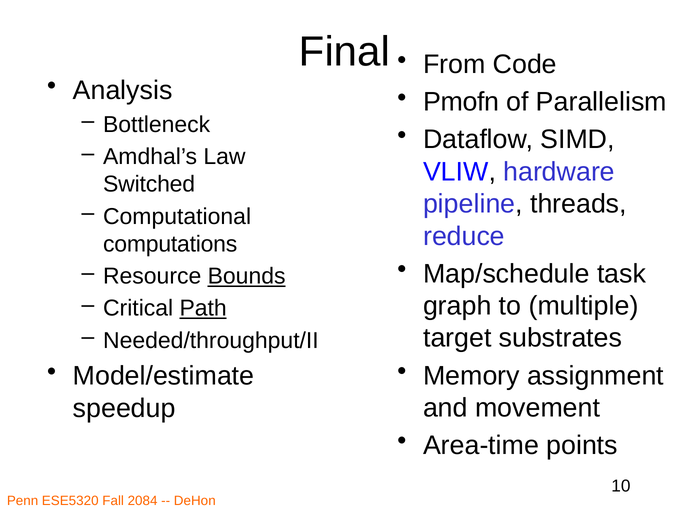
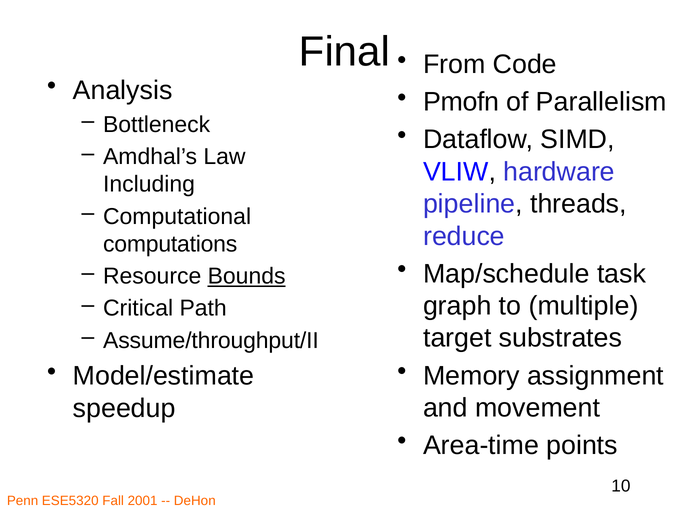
Switched: Switched -> Including
Path underline: present -> none
Needed/throughput/II: Needed/throughput/II -> Assume/throughput/II
2084: 2084 -> 2001
